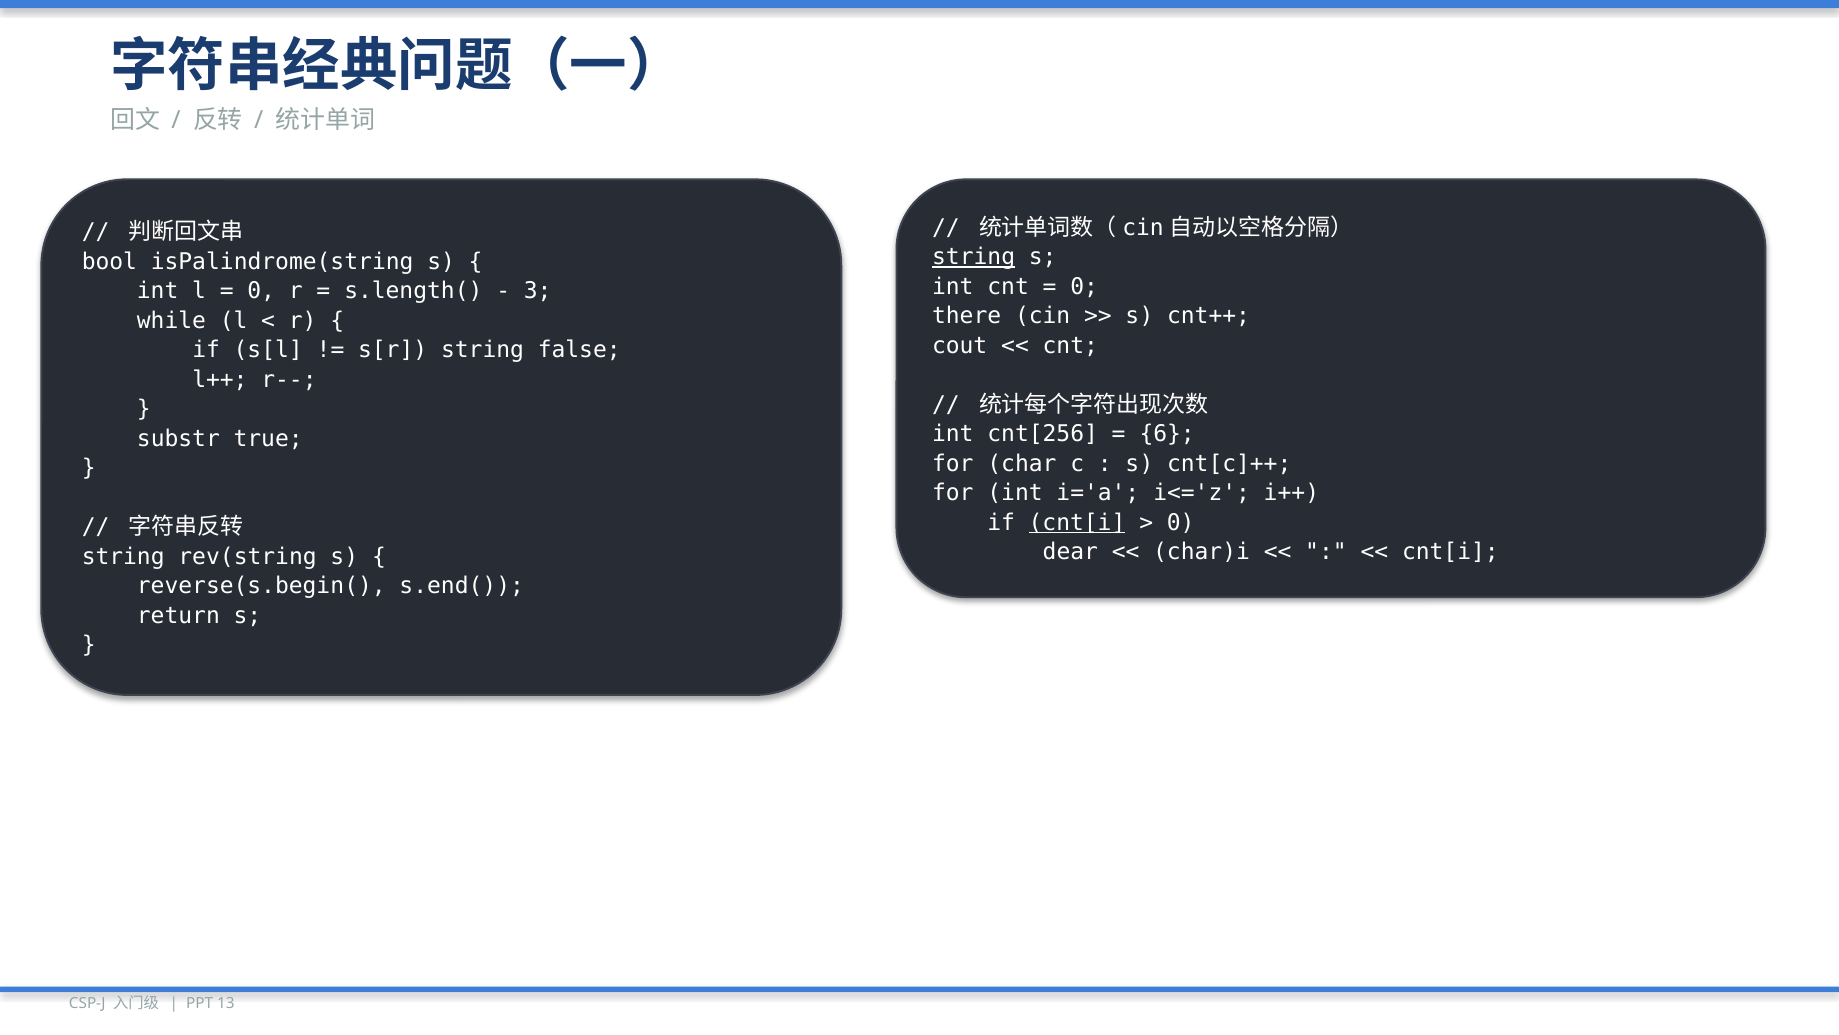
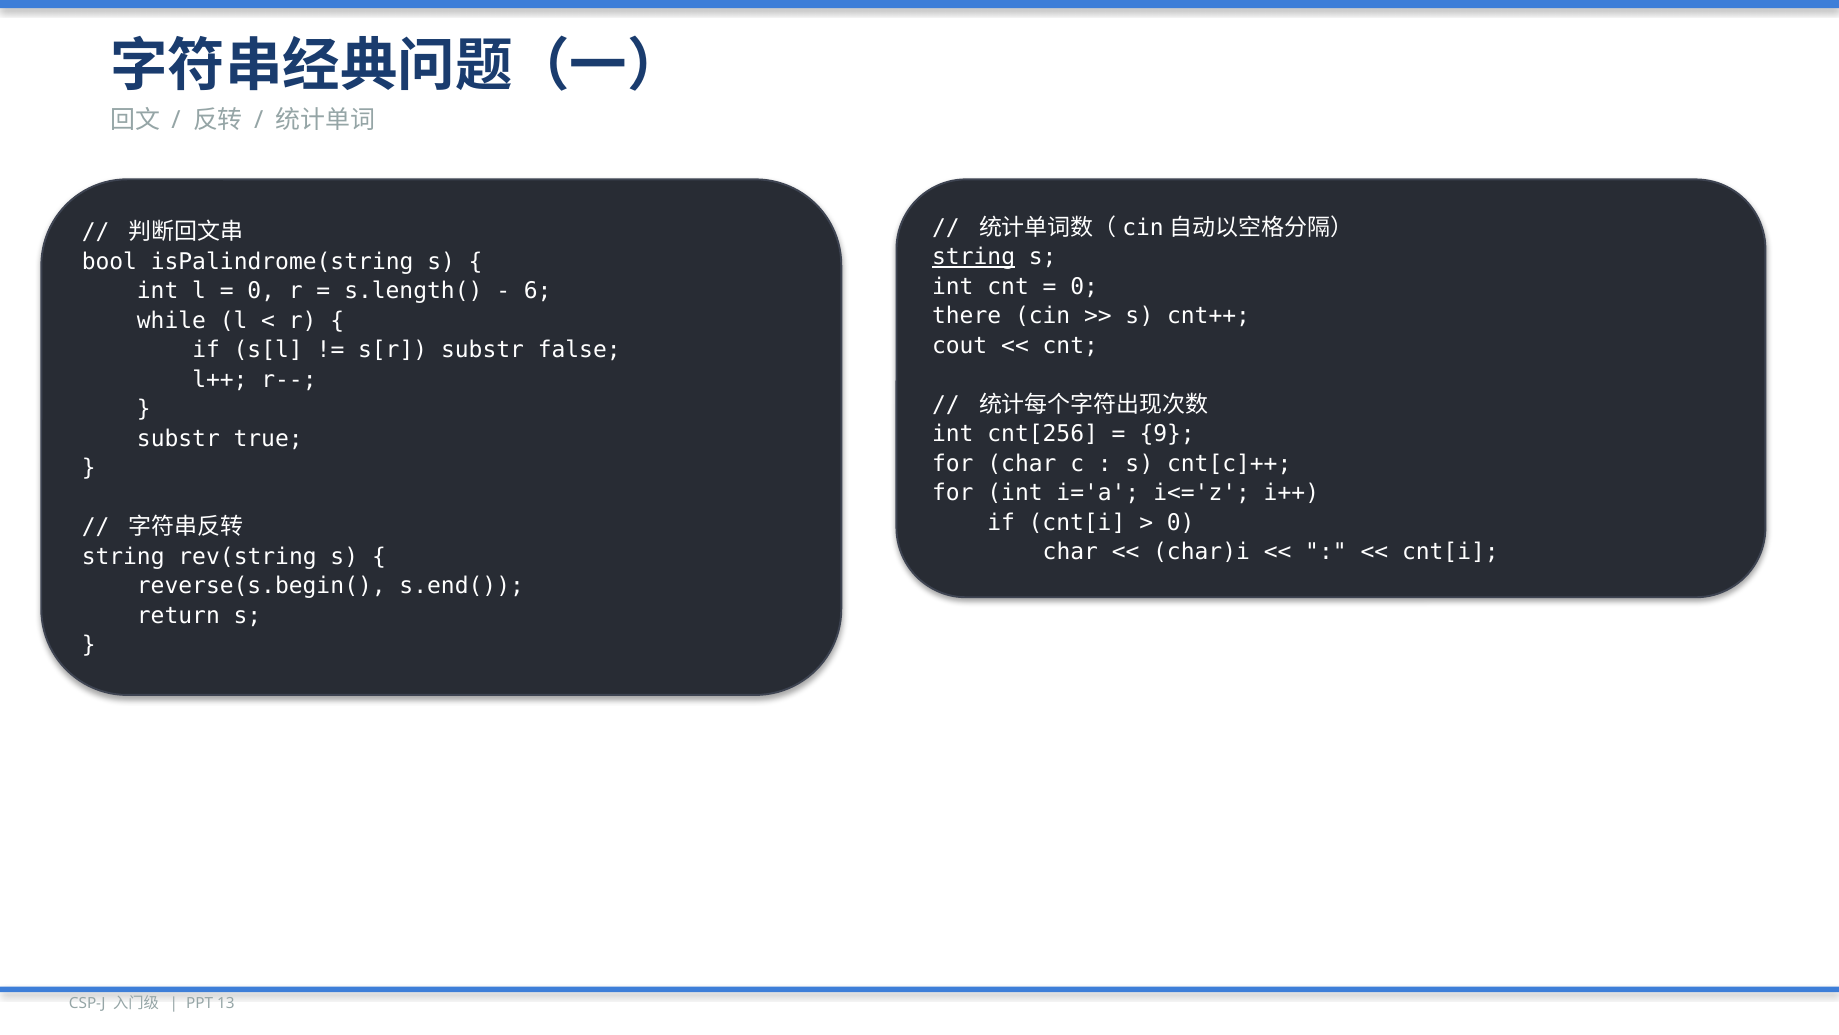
3: 3 -> 6
s[r string: string -> substr
6: 6 -> 9
cnt[i at (1077, 522) underline: present -> none
dear at (1070, 552): dear -> char
